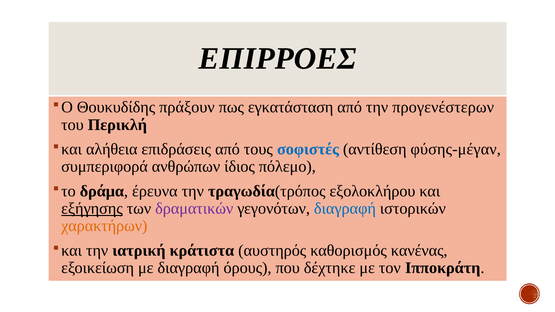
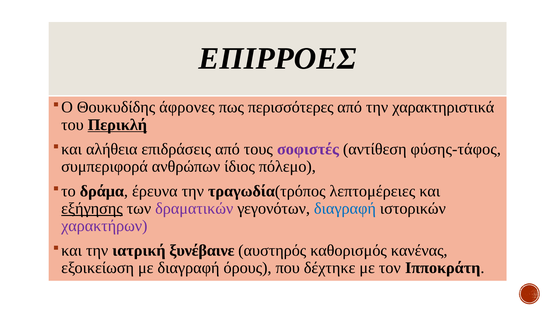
πράξουν: πράξουν -> άφρονες
εγκατάσταση: εγκατάσταση -> περισσότερες
προγενέστερων: προγενέστερων -> χαρακτηριστικά
Περικλή underline: none -> present
σοφιστές colour: blue -> purple
φύσης-μέγαν: φύσης-μέγαν -> φύσης-τάφος
εξολοκλήρου: εξολοκλήρου -> λεπτομέρειες
χαρακτήρων colour: orange -> purple
κράτιστα: κράτιστα -> ξυνέβαινε
